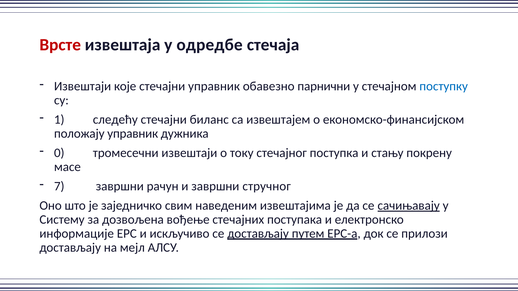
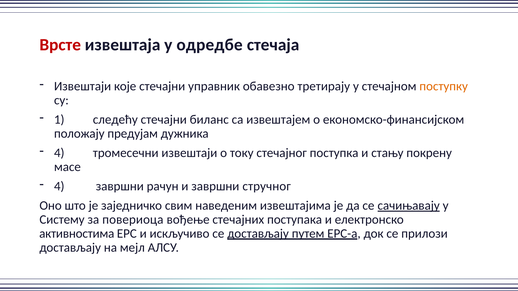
парнични: парнични -> третирају
поступку colour: blue -> orange
положају управник: управник -> предујам
0 at (59, 153): 0 -> 4
7 at (59, 186): 7 -> 4
дозвољена: дозвољена -> повериоца
информације: информације -> активностима
